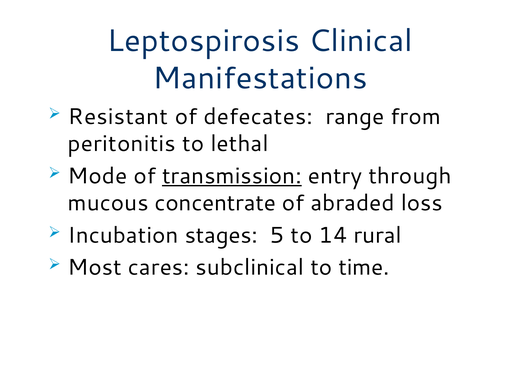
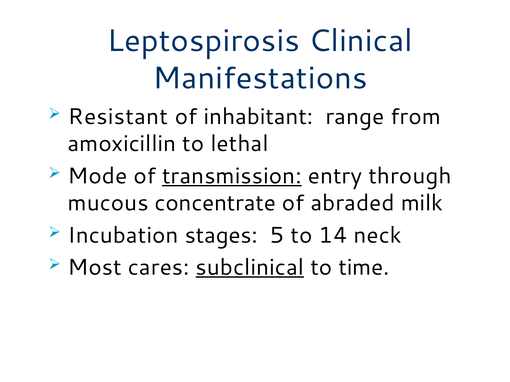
defecates: defecates -> inhabitant
peritonitis: peritonitis -> amoxicillin
loss: loss -> milk
rural: rural -> neck
subclinical underline: none -> present
